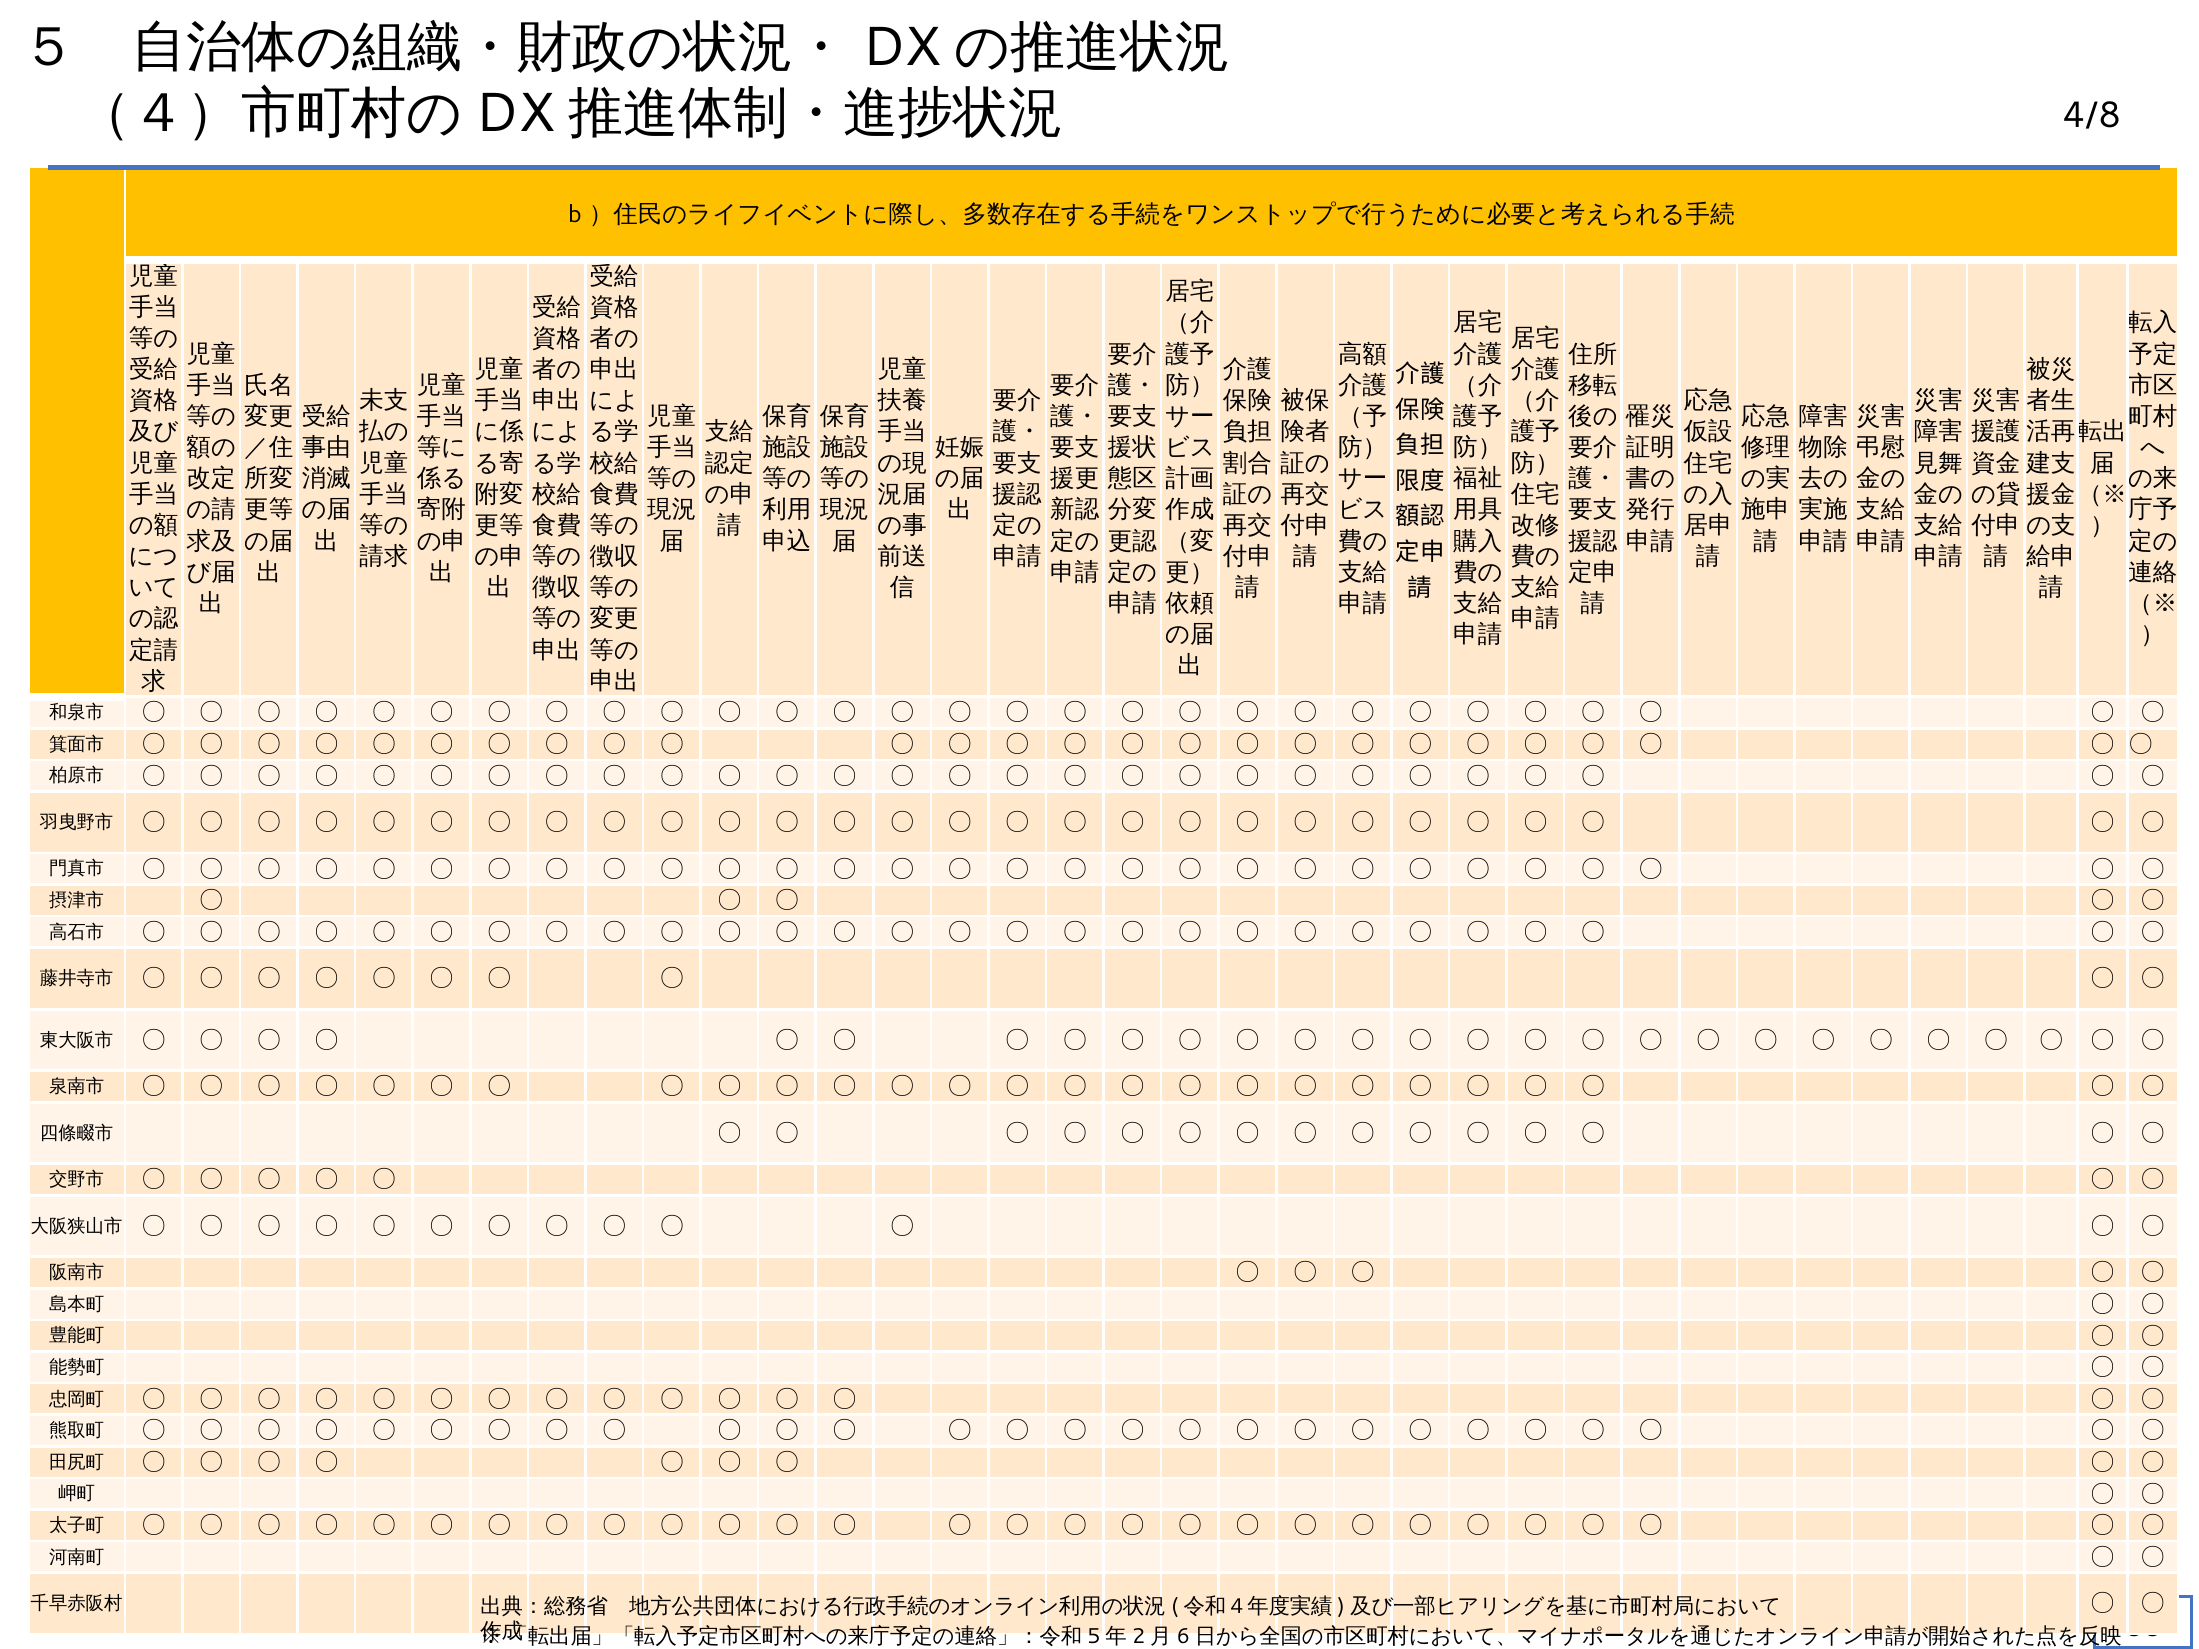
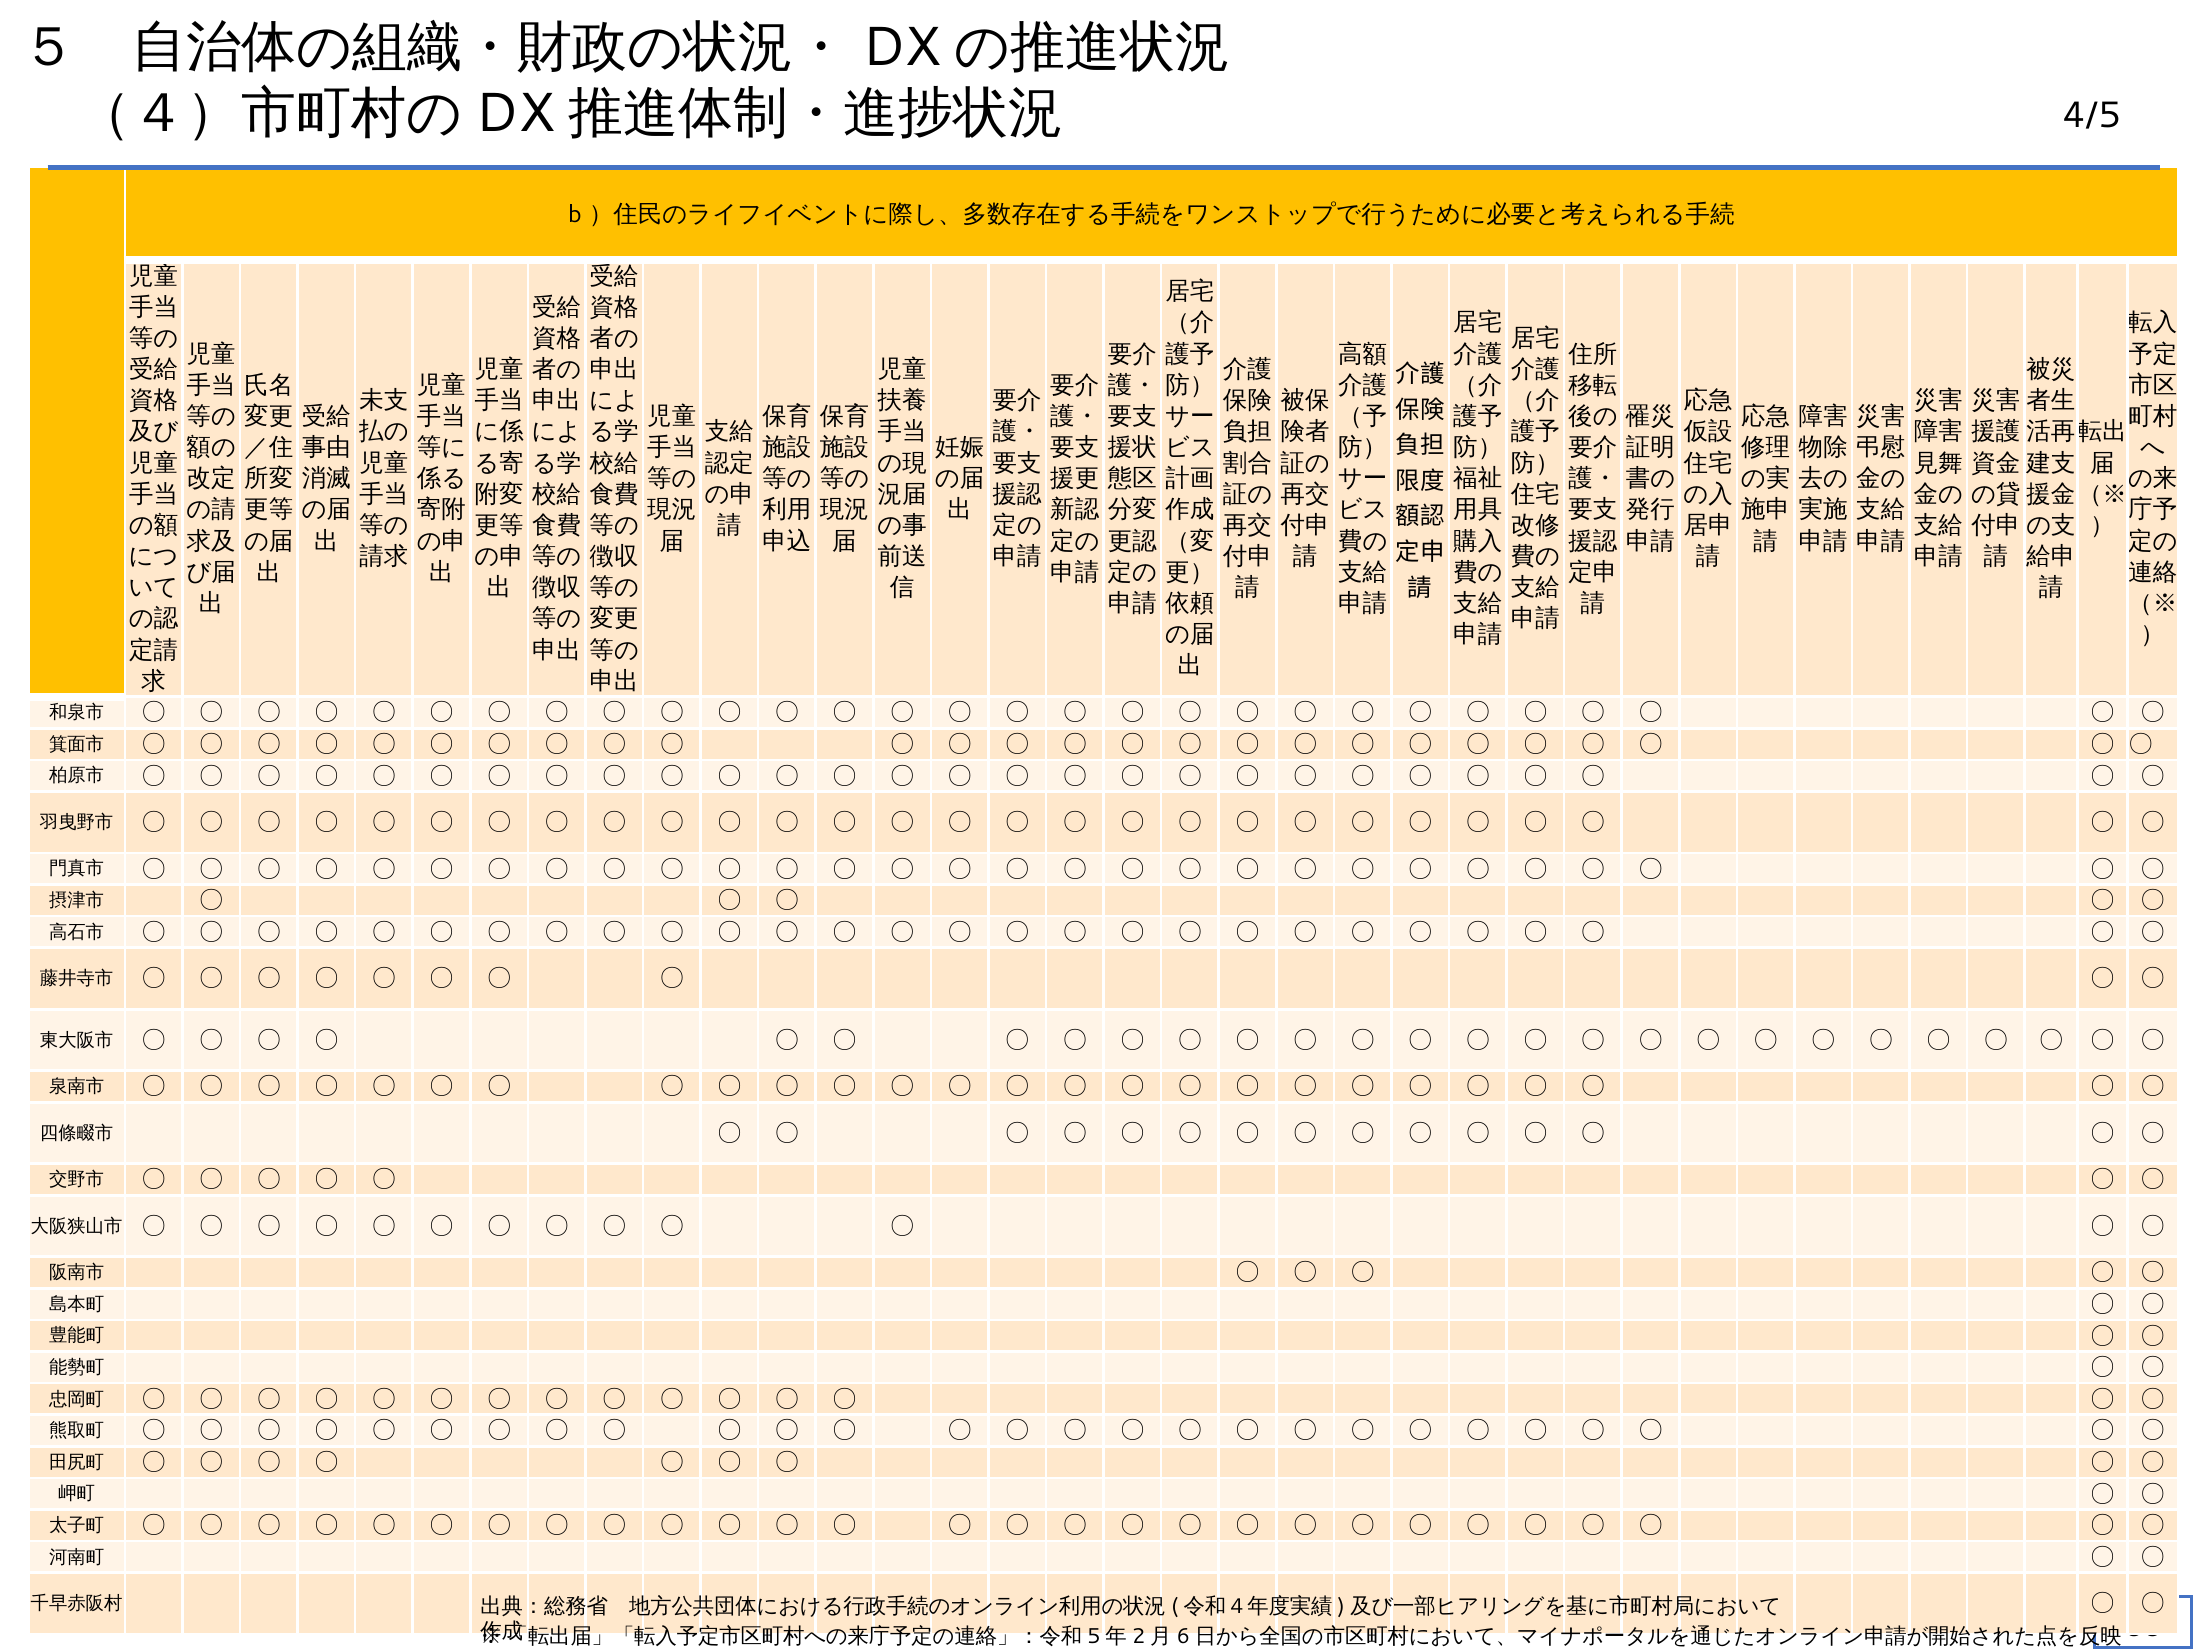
4/8: 4/8 -> 4/5
